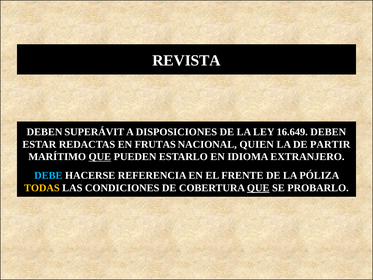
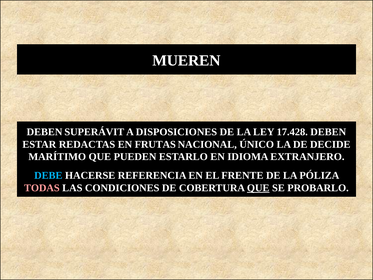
REVISTA: REVISTA -> MUEREN
16.649: 16.649 -> 17.428
QUIEN: QUIEN -> ÚNICO
PARTIR: PARTIR -> DECIDE
QUE at (100, 157) underline: present -> none
TODAS colour: yellow -> pink
